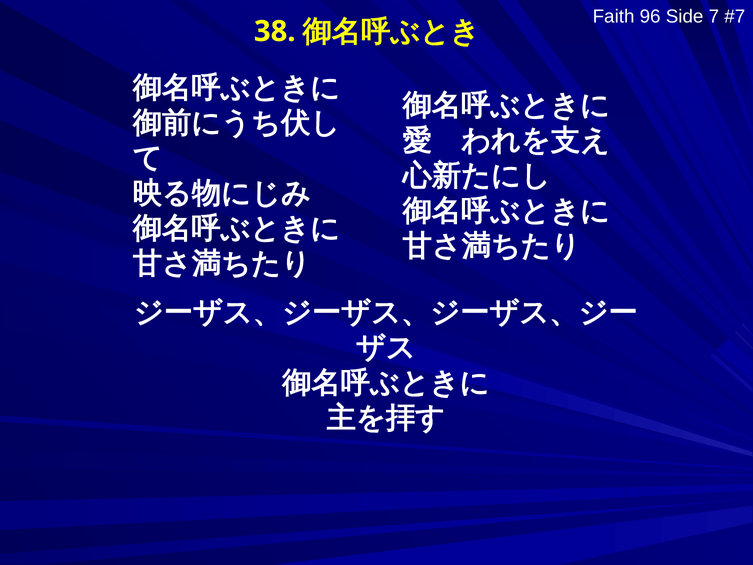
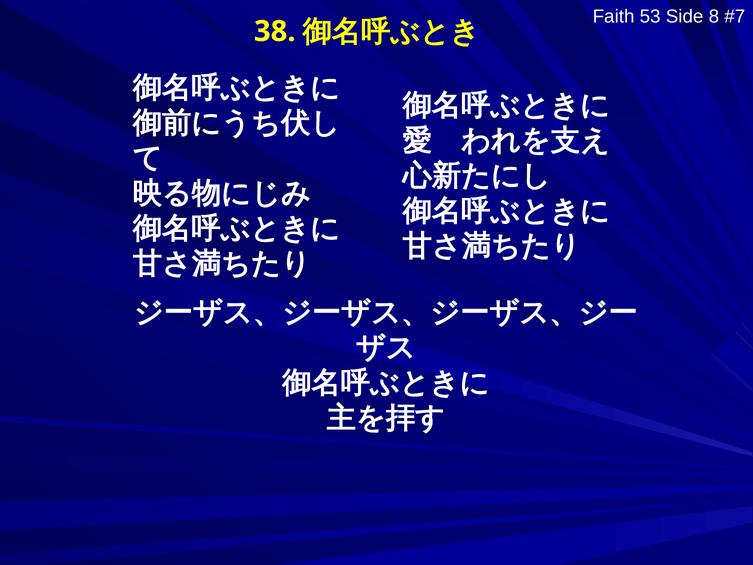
96: 96 -> 53
7: 7 -> 8
